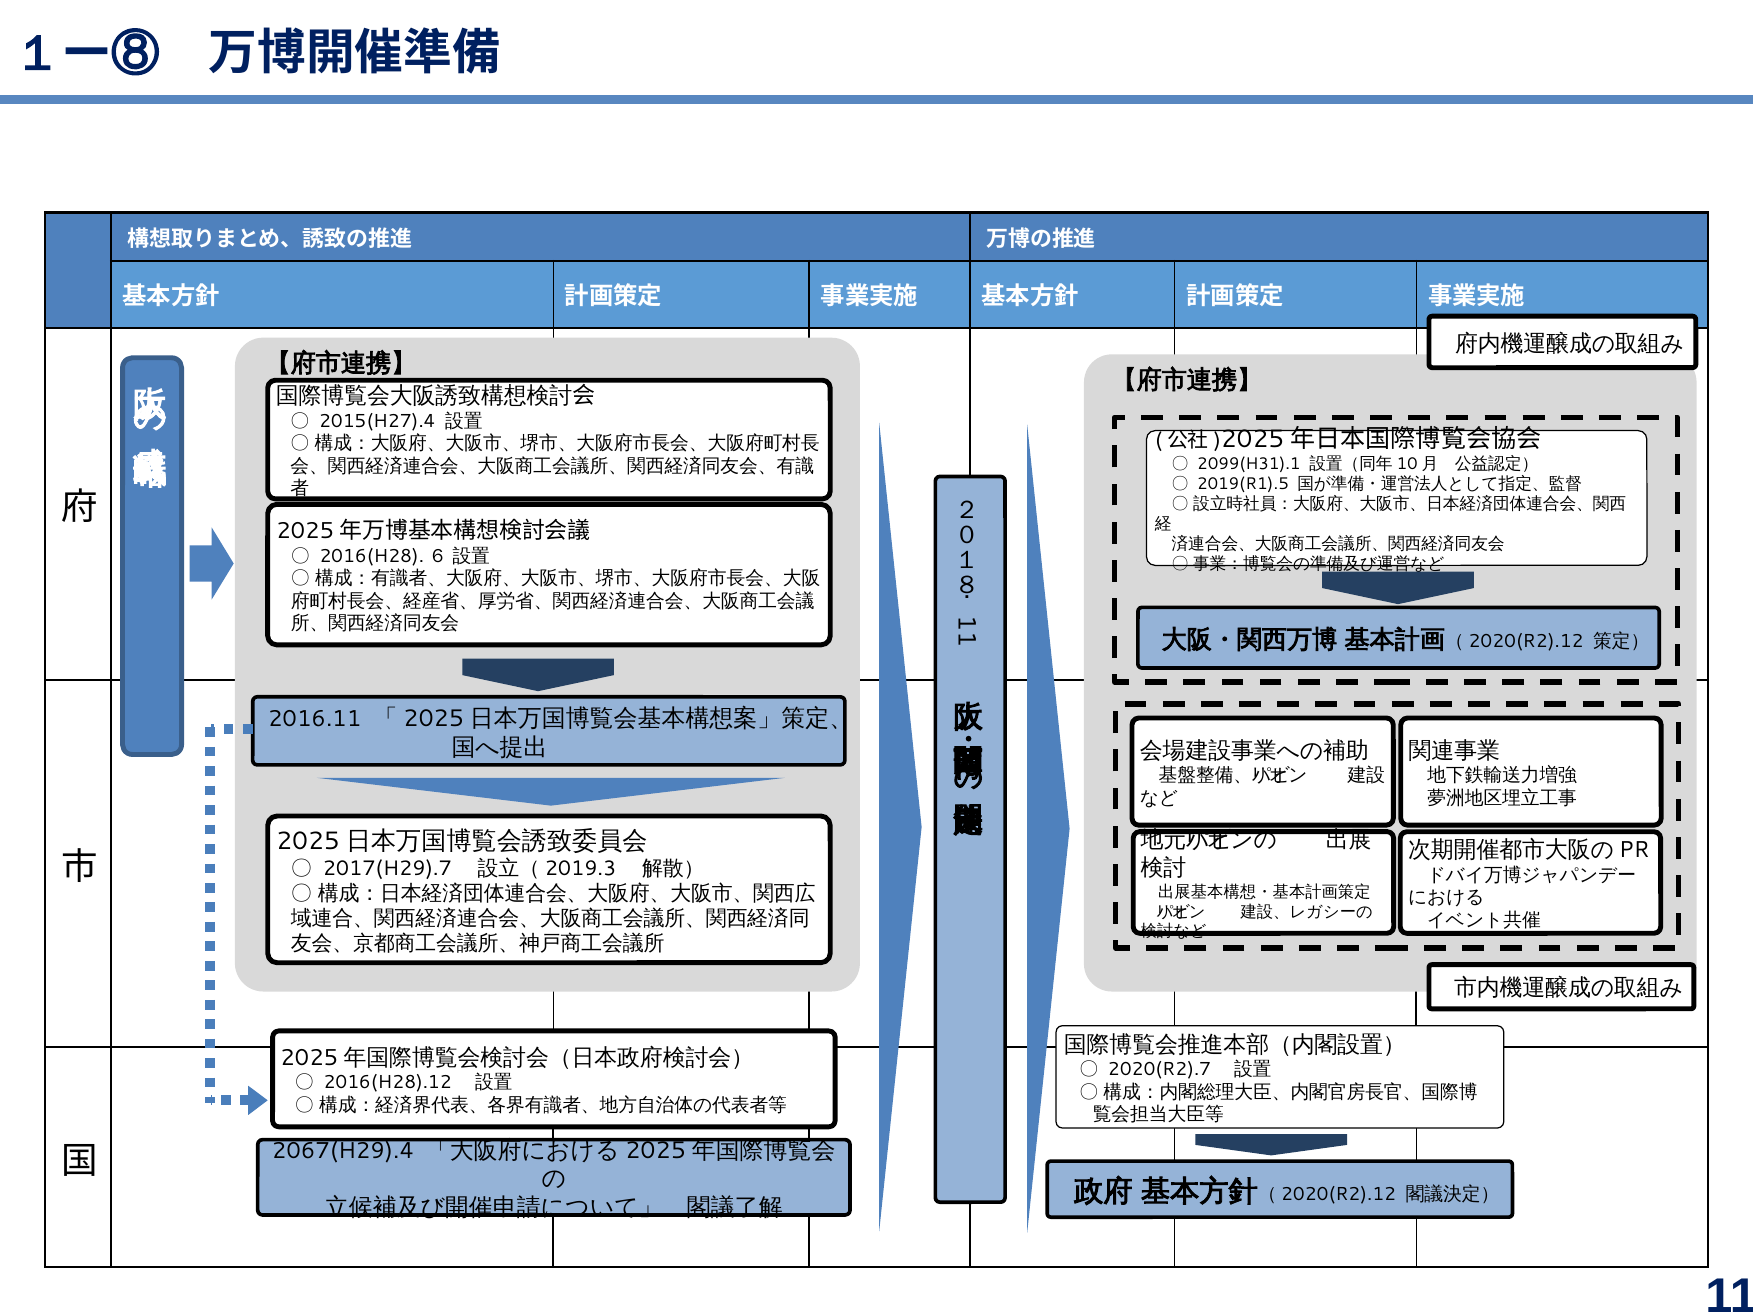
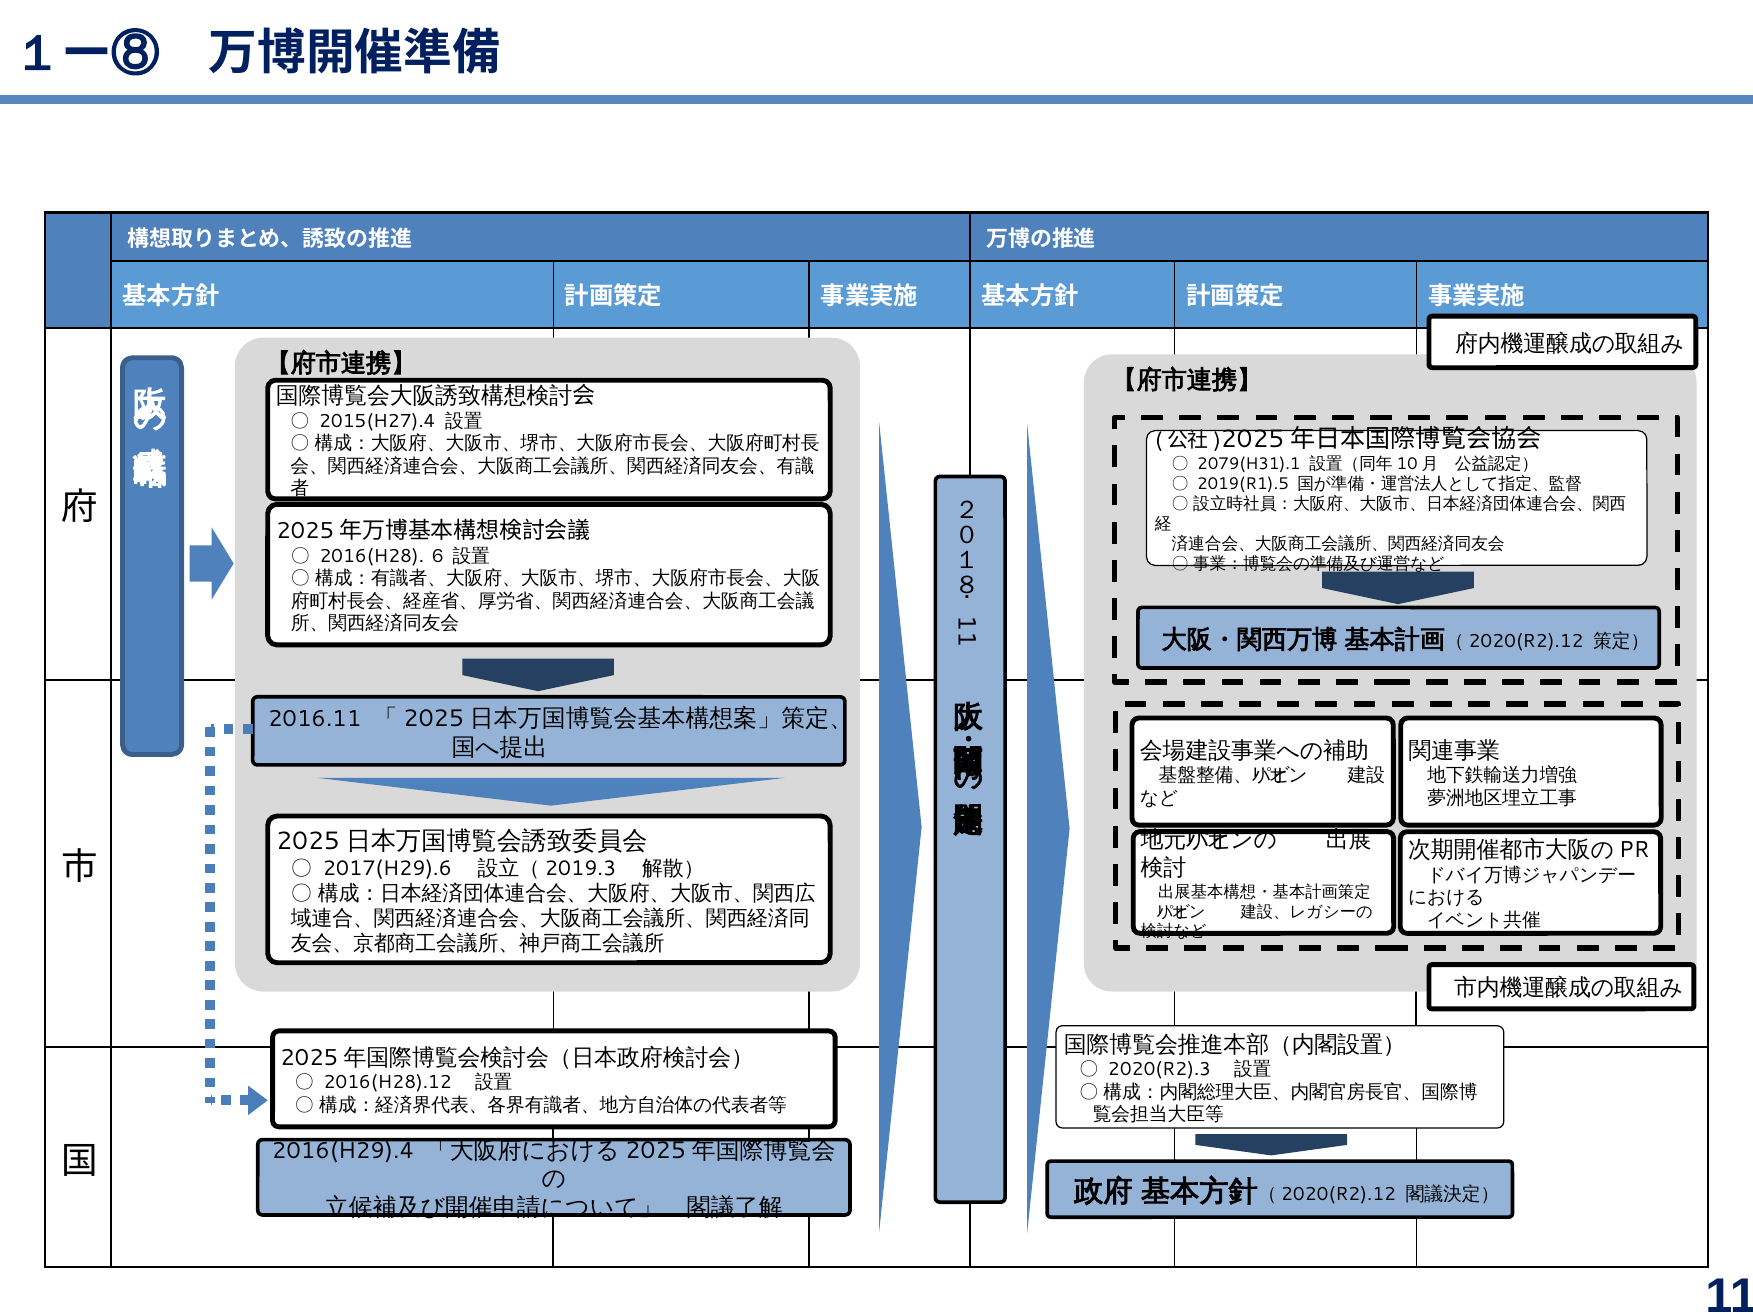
2099(H31).1: 2099(H31).1 -> 2079(H31).1
2017(H29).7: 2017(H29).7 -> 2017(H29).6
2020(R2).7: 2020(R2).7 -> 2020(R2).3
2067(H29).4: 2067(H29).4 -> 2016(H29).4
